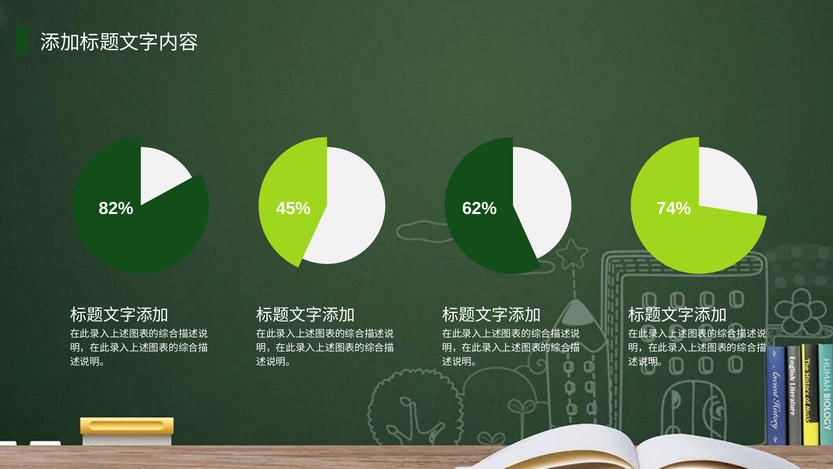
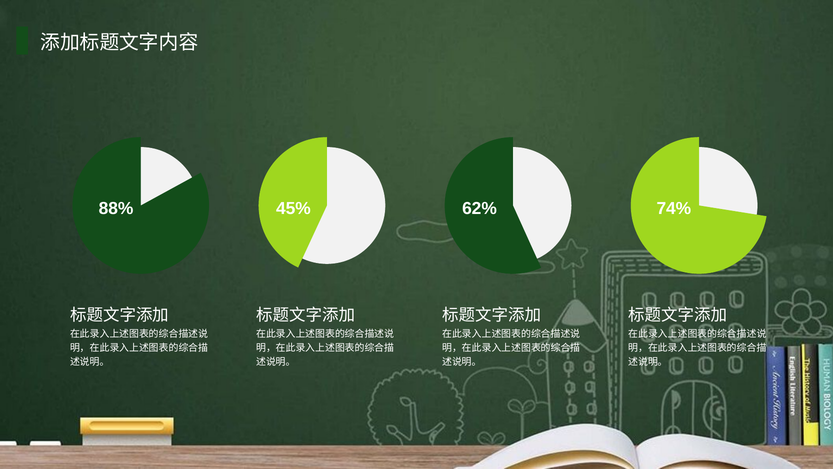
82%: 82% -> 88%
